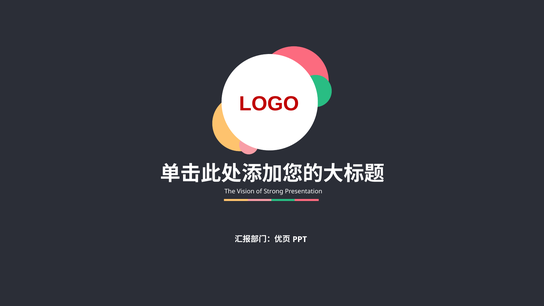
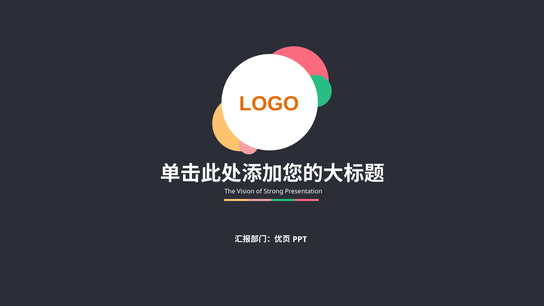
LOGO colour: red -> orange
